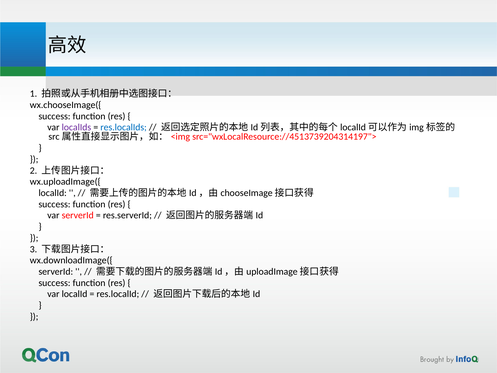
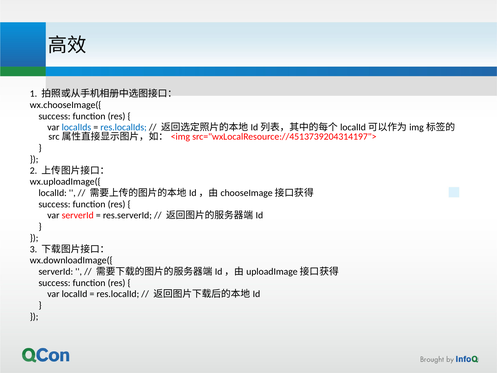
localIds colour: purple -> blue
